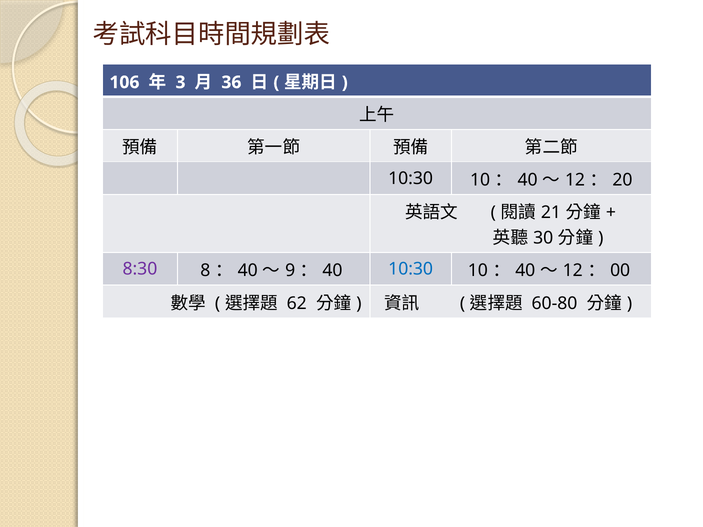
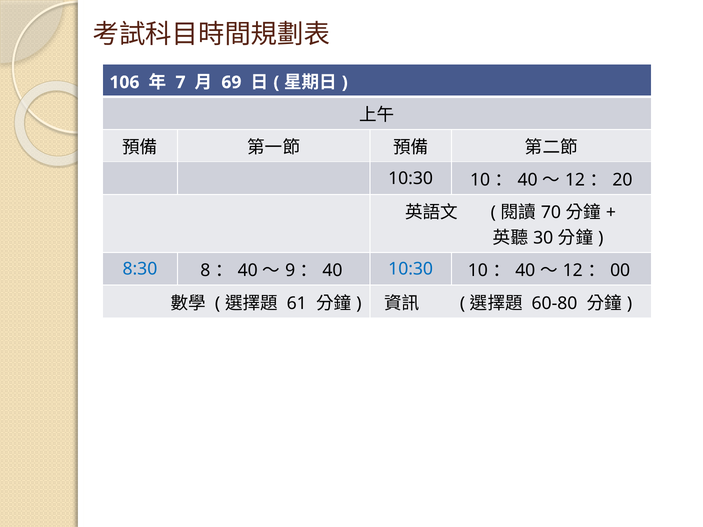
3: 3 -> 7
36: 36 -> 69
21: 21 -> 70
8:30 colour: purple -> blue
62: 62 -> 61
